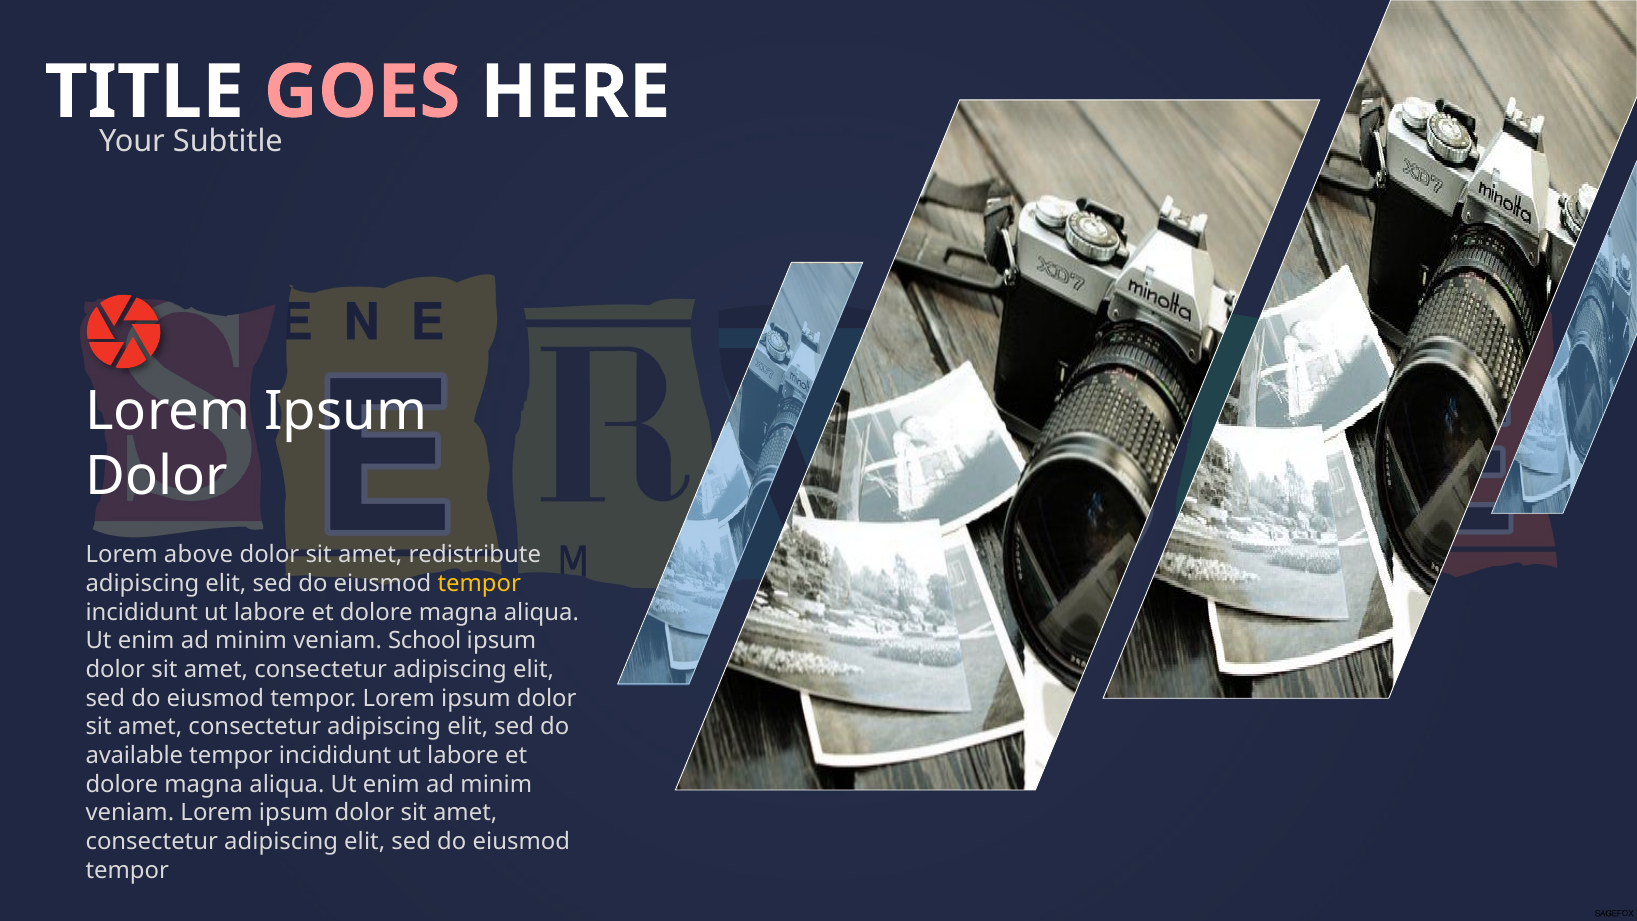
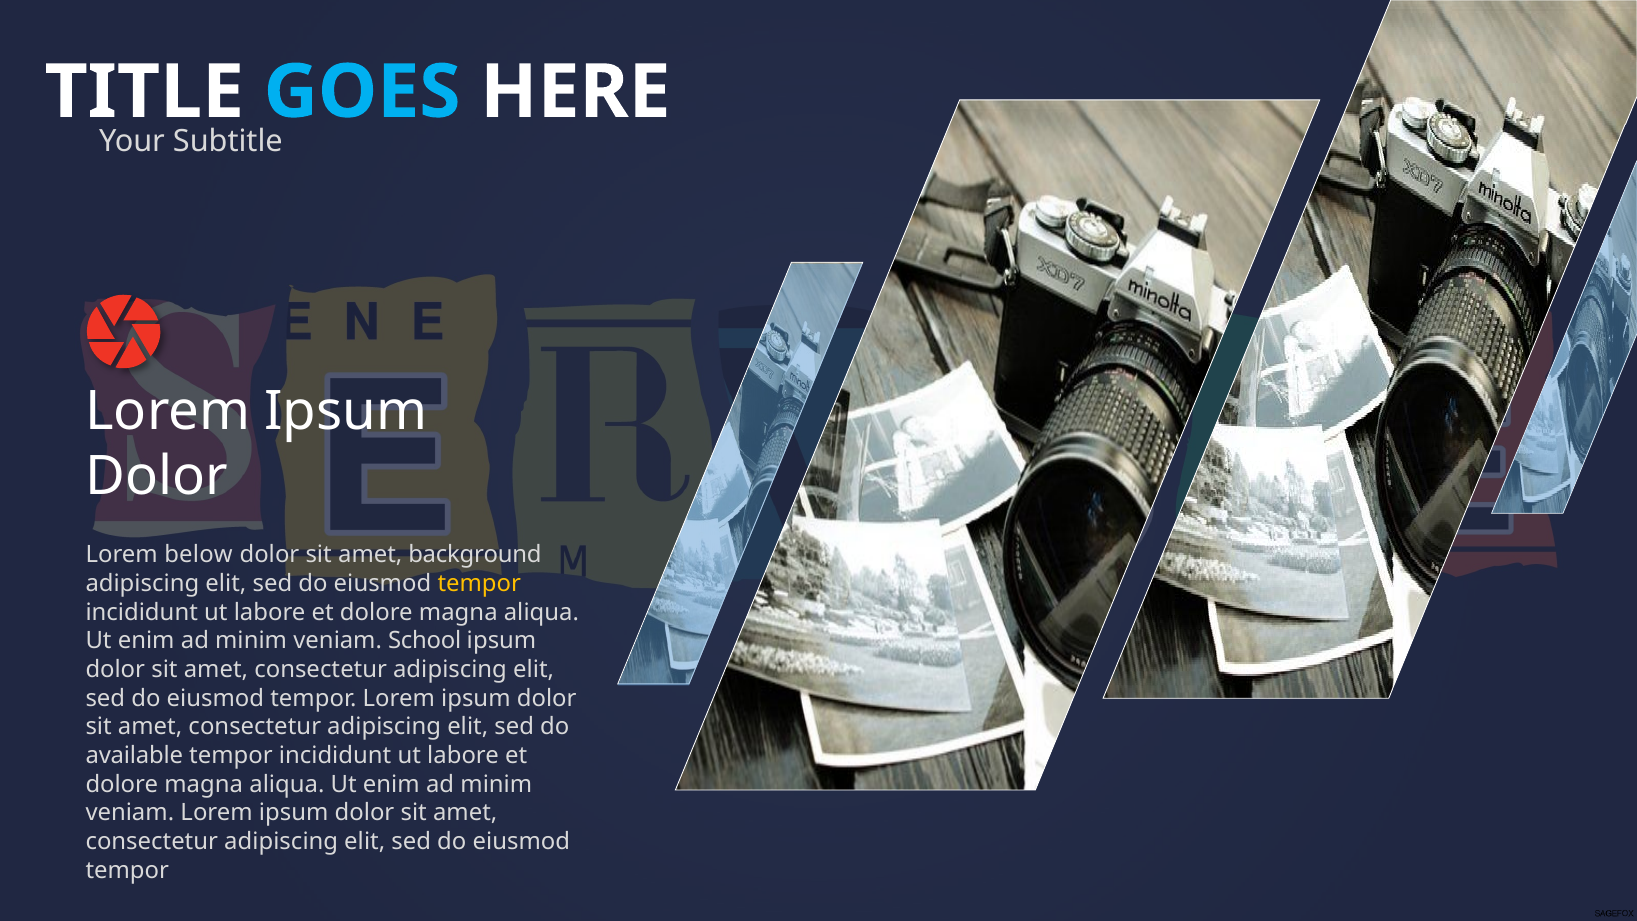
GOES colour: pink -> light blue
above: above -> below
redistribute: redistribute -> background
